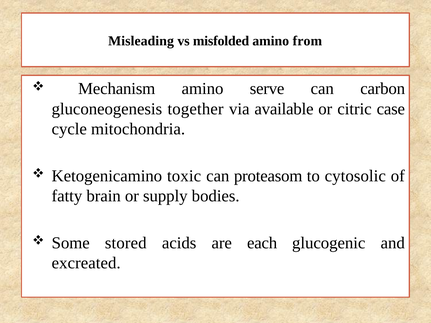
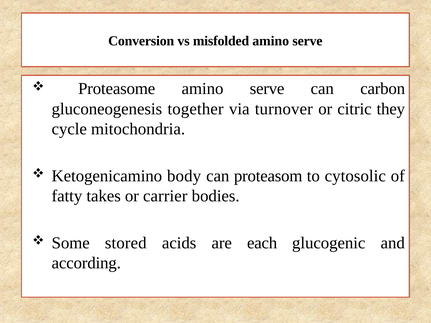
Misleading: Misleading -> Conversion
from at (307, 41): from -> serve
Mechanism: Mechanism -> Proteasome
available: available -> turnover
case: case -> they
toxic: toxic -> body
brain: brain -> takes
supply: supply -> carrier
excreated: excreated -> according
